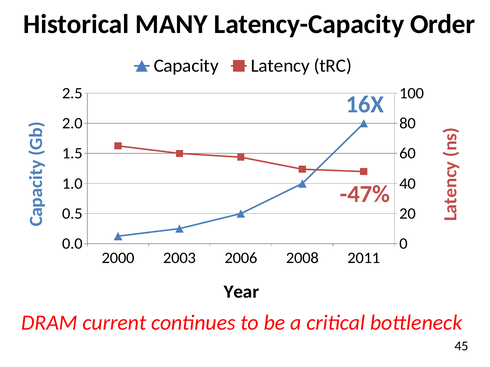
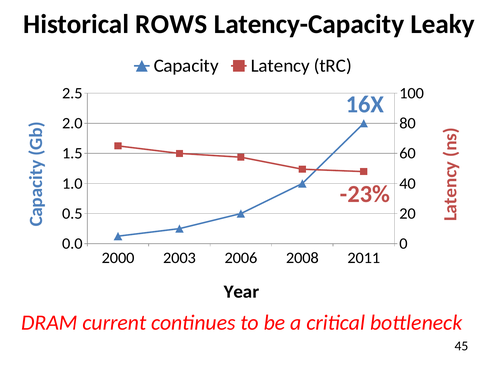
MANY: MANY -> ROWS
Order: Order -> Leaky
-47%: -47% -> -23%
